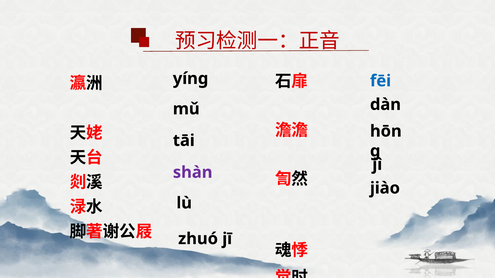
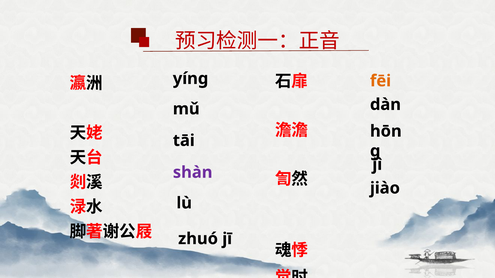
fēi colour: blue -> orange
